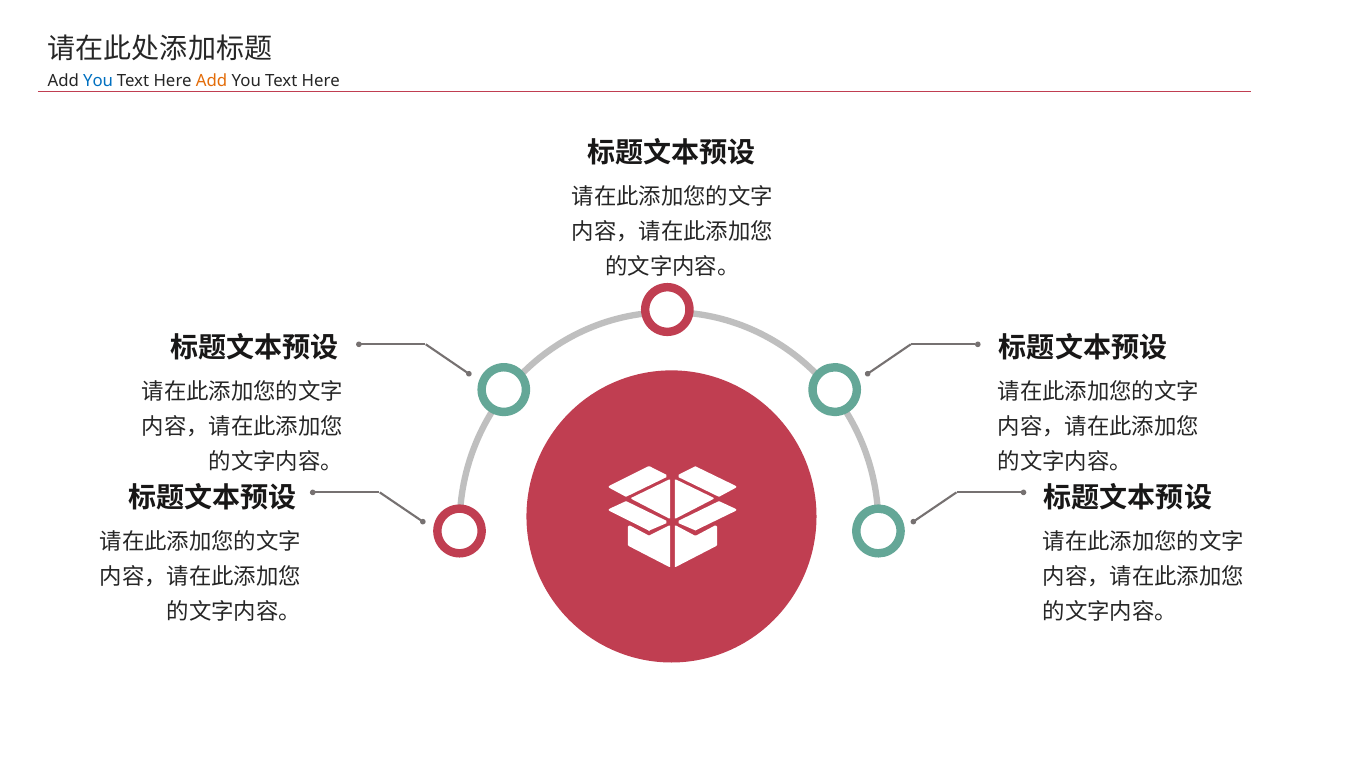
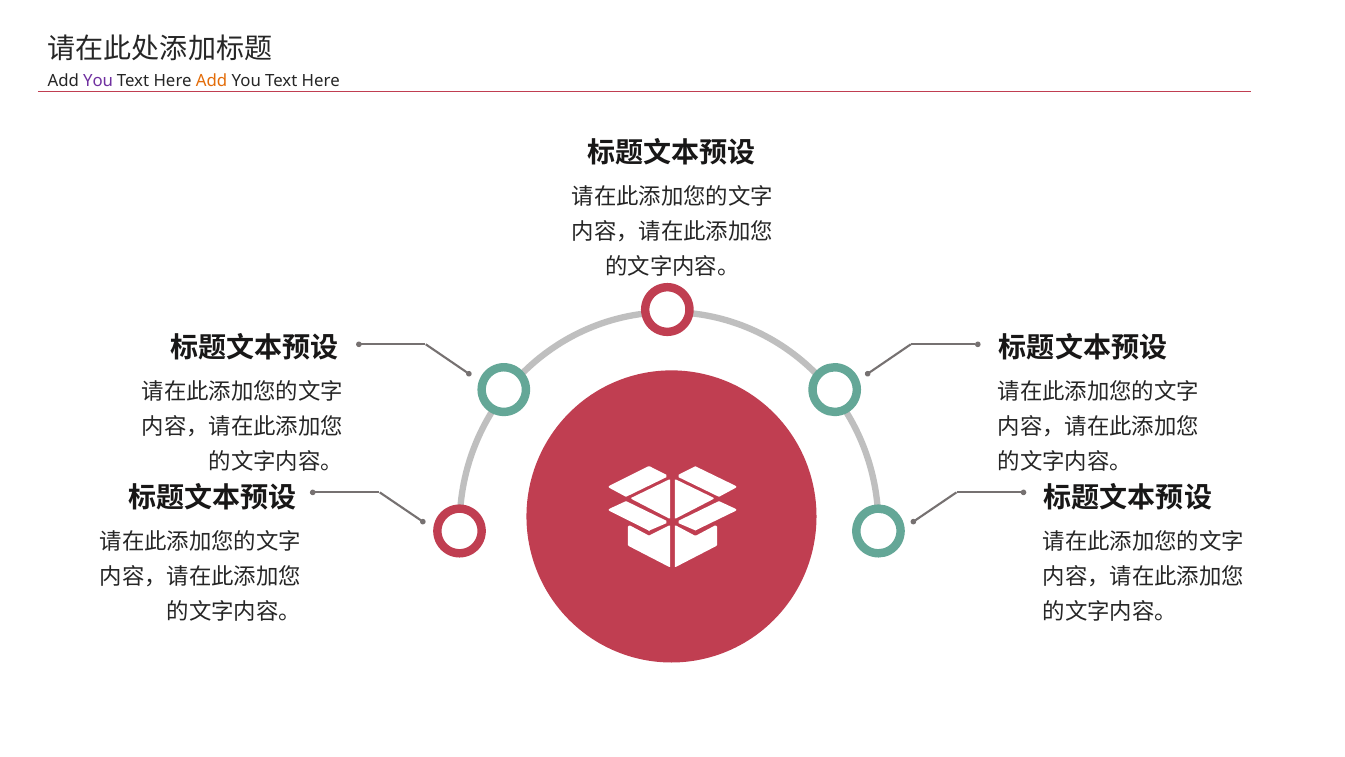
You at (98, 80) colour: blue -> purple
